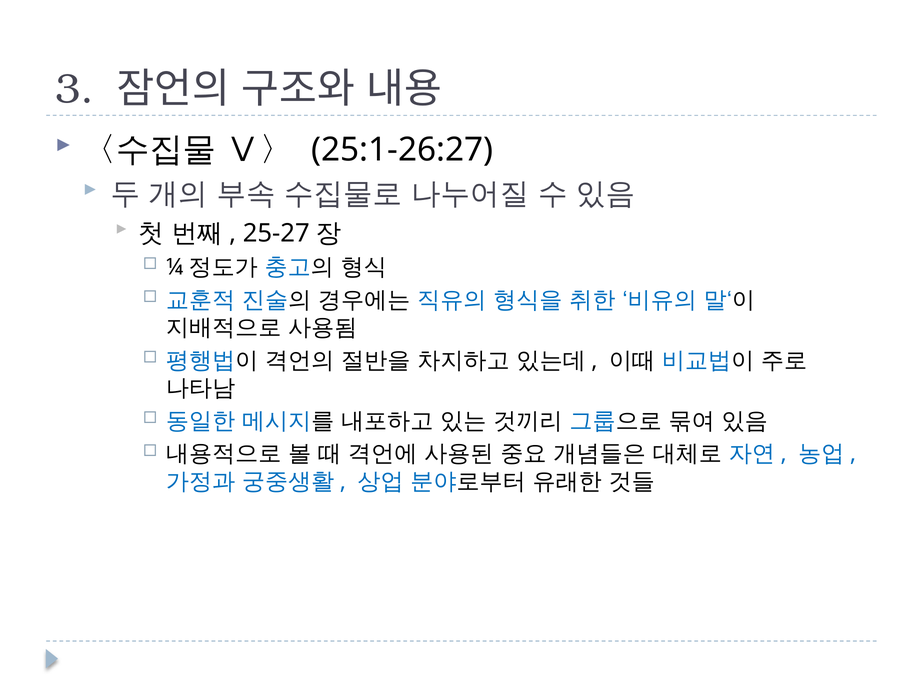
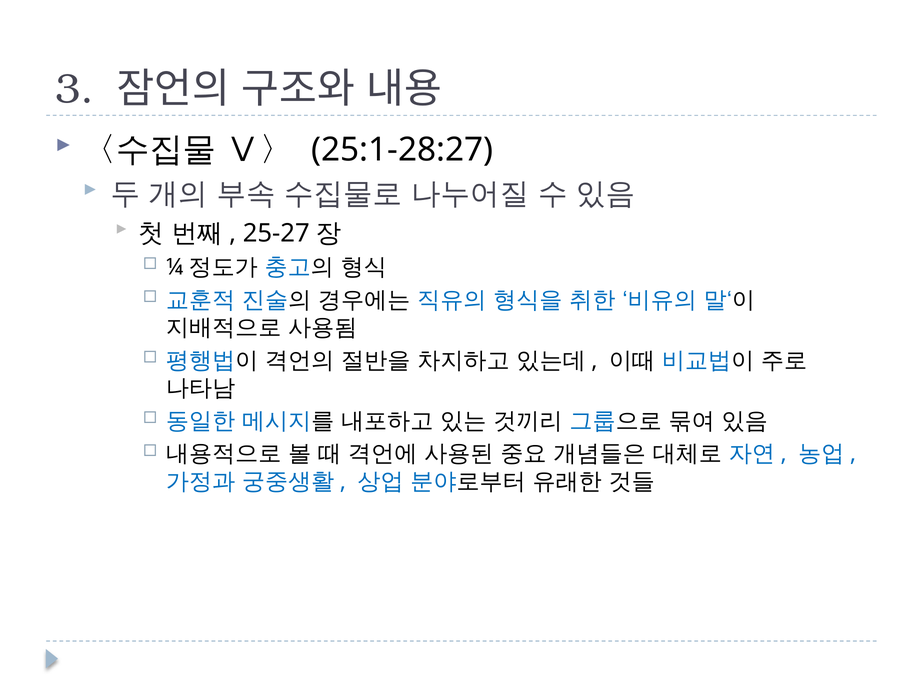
25:1-26:27: 25:1-26:27 -> 25:1-28:27
